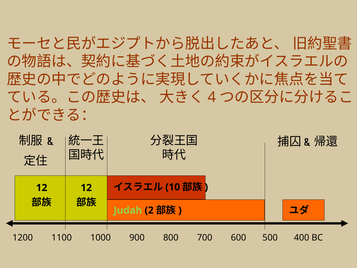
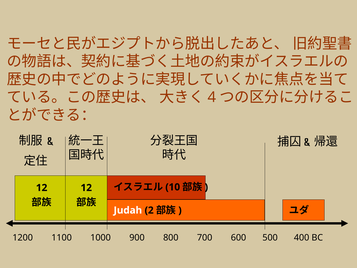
Judah colour: light green -> white
